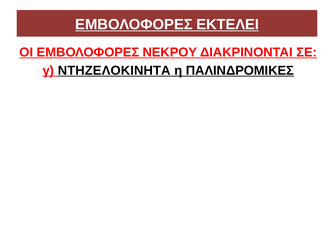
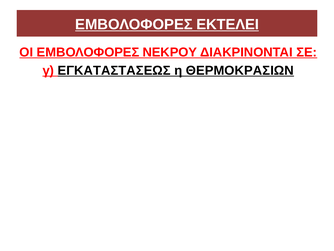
ΝΤΗΖΕΛΟΚΙΝΗΤΑ: ΝΤΗΖΕΛΟΚΙΝΗΤΑ -> ΕΓΚΑΤΑΣΤΑΣΕΩΣ
ΠΑΛΙΝΔΡΟΜΙΚΕΣ: ΠΑΛΙΝΔΡΟΜΙΚΕΣ -> ΘΕΡΜΟΚΡΑΣΙΩΝ
